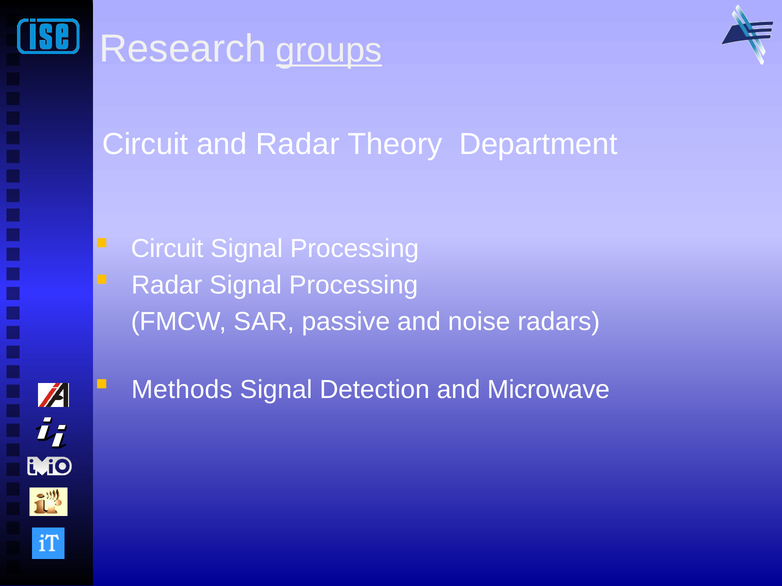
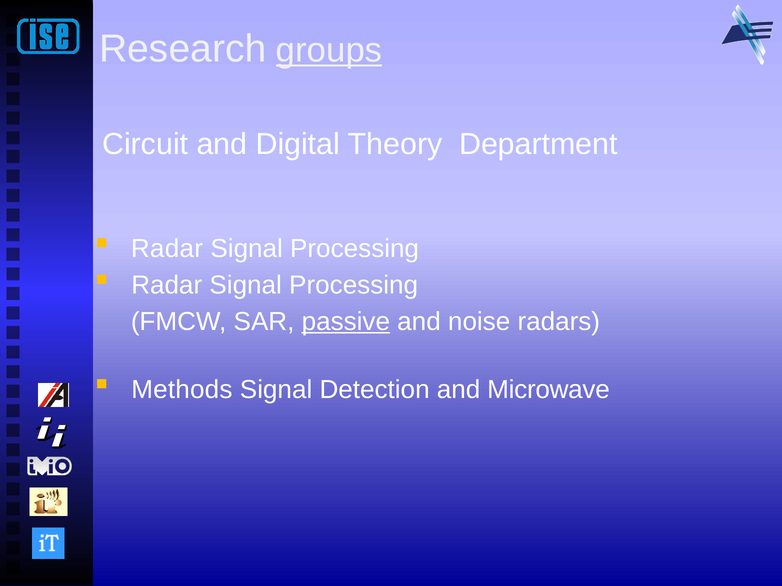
and Radar: Radar -> Digital
Circuit at (167, 249): Circuit -> Radar
passive underline: none -> present
